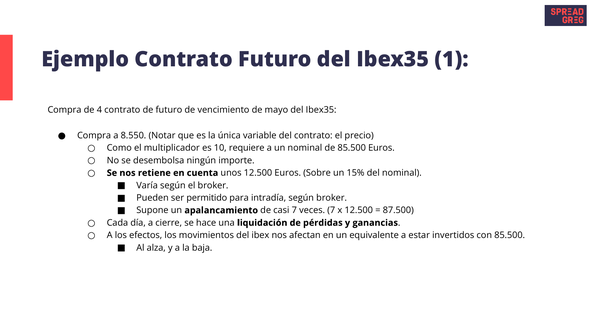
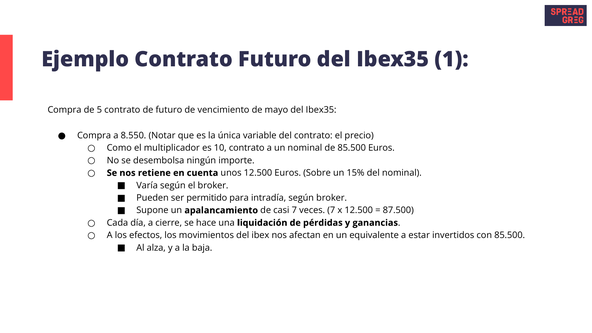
4: 4 -> 5
10 requiere: requiere -> contrato
